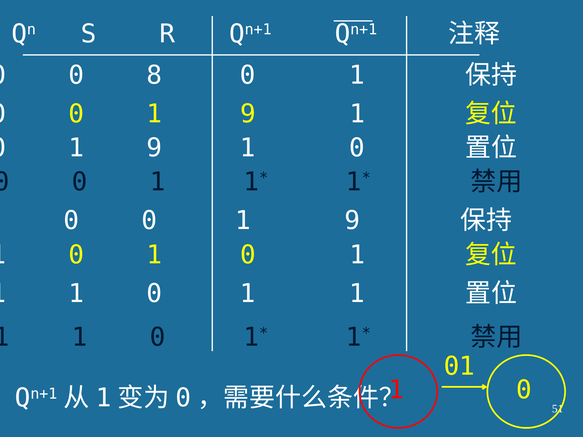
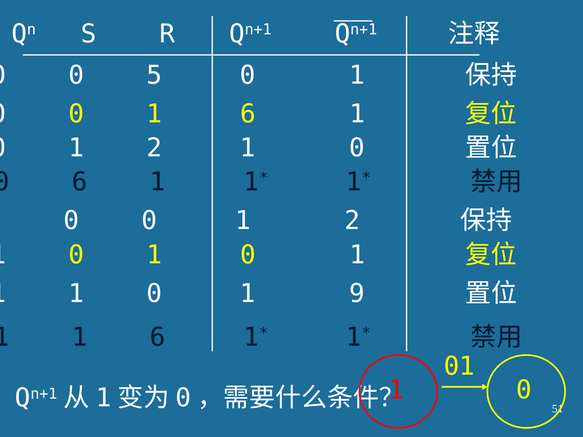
8: 8 -> 5
9 at (248, 114): 9 -> 6
9 at (154, 148): 9 -> 2
0 at (79, 182): 0 -> 6
9 at (352, 221): 9 -> 2
0 1 1: 1 -> 9
0 at (158, 338): 0 -> 6
